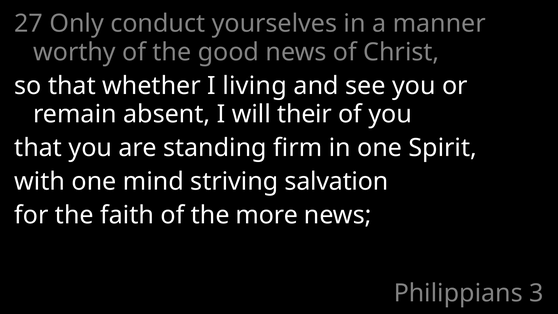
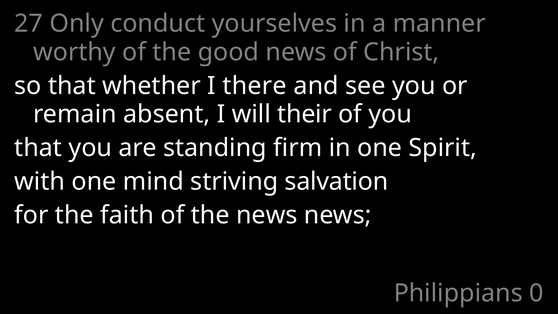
living: living -> there
the more: more -> news
3: 3 -> 0
